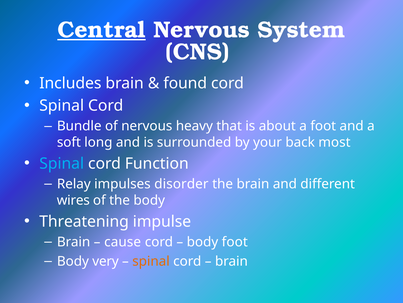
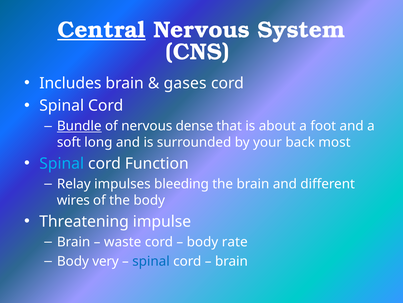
found: found -> gases
Bundle underline: none -> present
heavy: heavy -> dense
disorder: disorder -> bleeding
cause: cause -> waste
body foot: foot -> rate
spinal at (151, 261) colour: orange -> blue
